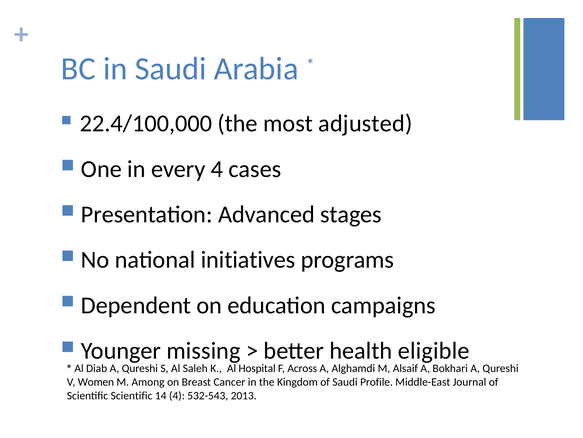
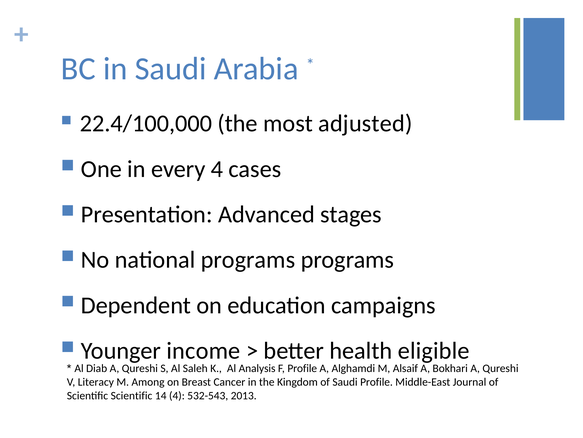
national initiatives: initiatives -> programs
missing: missing -> income
Hospital: Hospital -> Analysis
F Across: Across -> Profile
Women: Women -> Literacy
